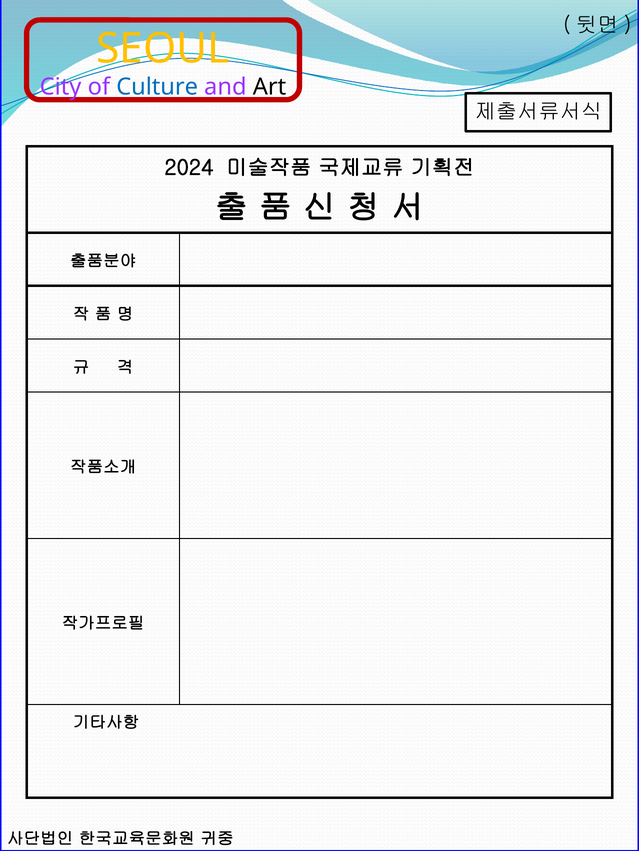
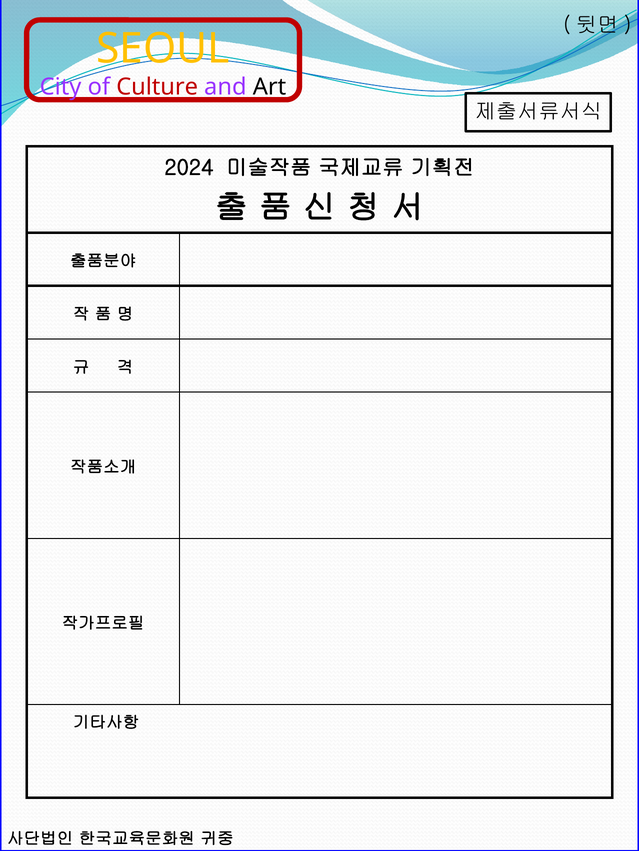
Culture colour: blue -> red
